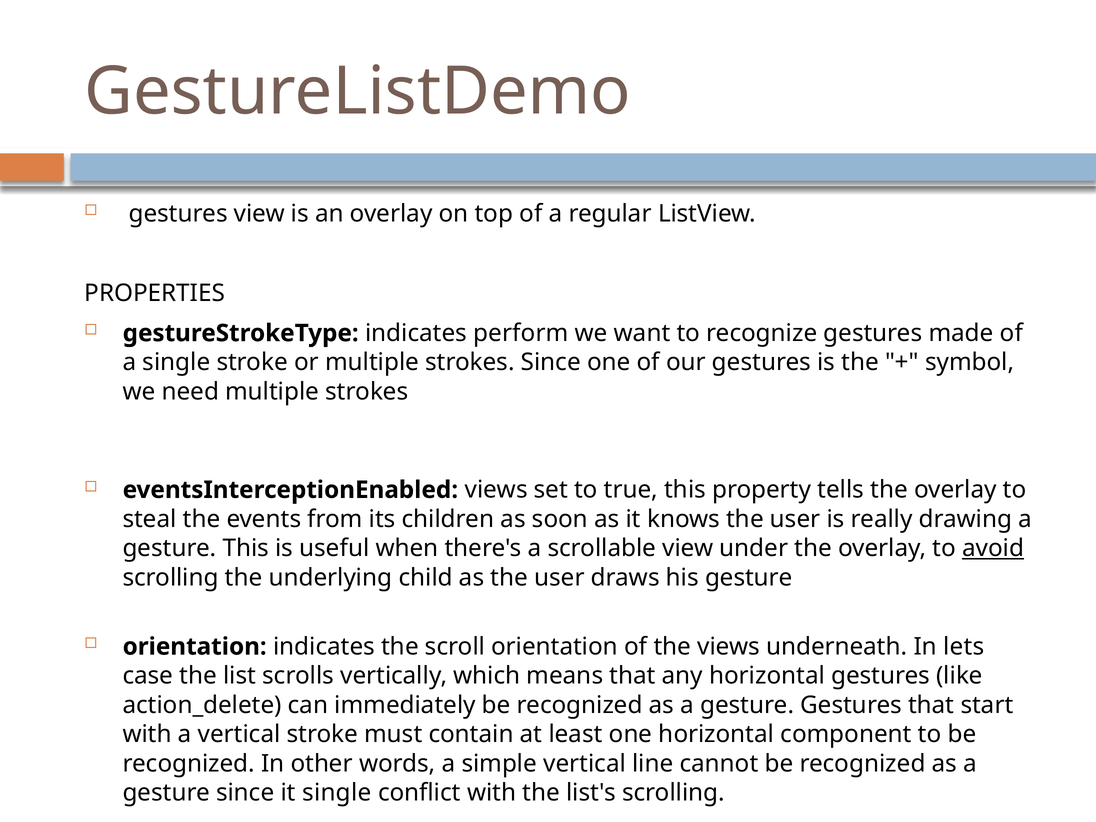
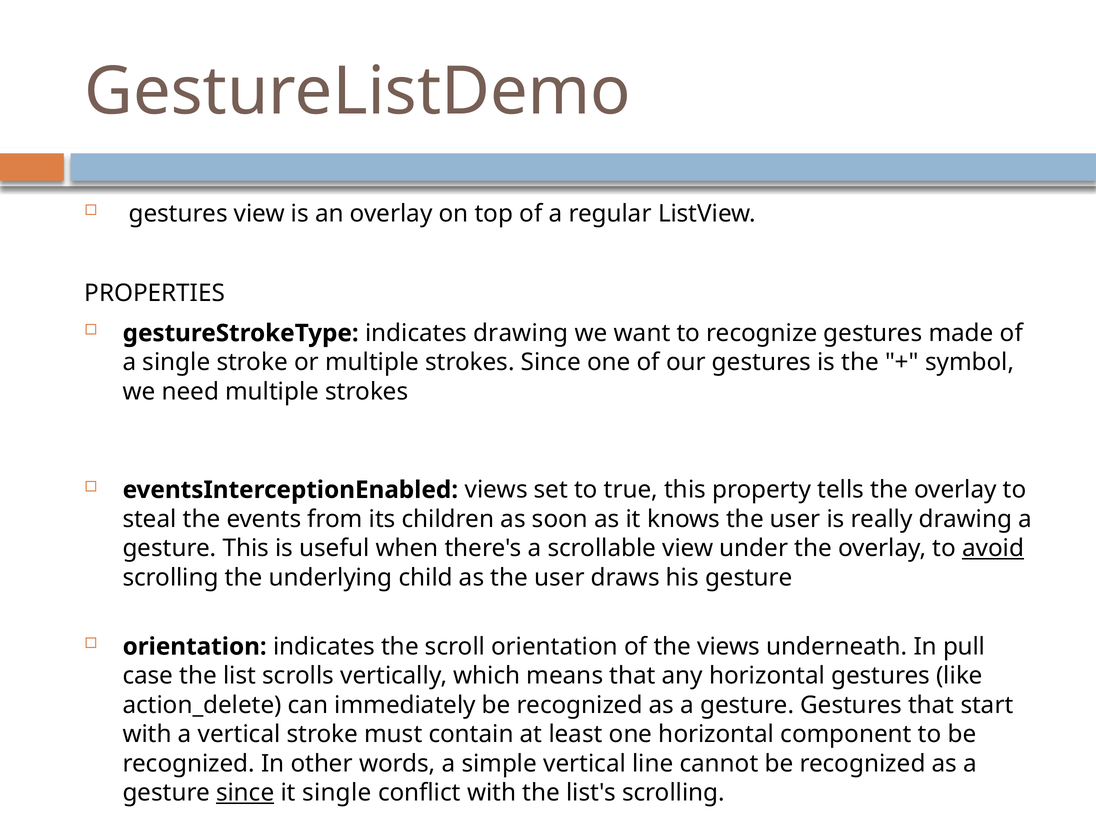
indicates perform: perform -> drawing
lets: lets -> pull
since at (245, 793) underline: none -> present
